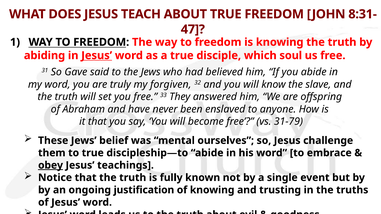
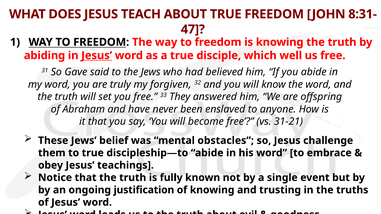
soul: soul -> well
the slave: slave -> word
31-79: 31-79 -> 31-21
mental ourselves: ourselves -> obstacles
obey underline: present -> none
